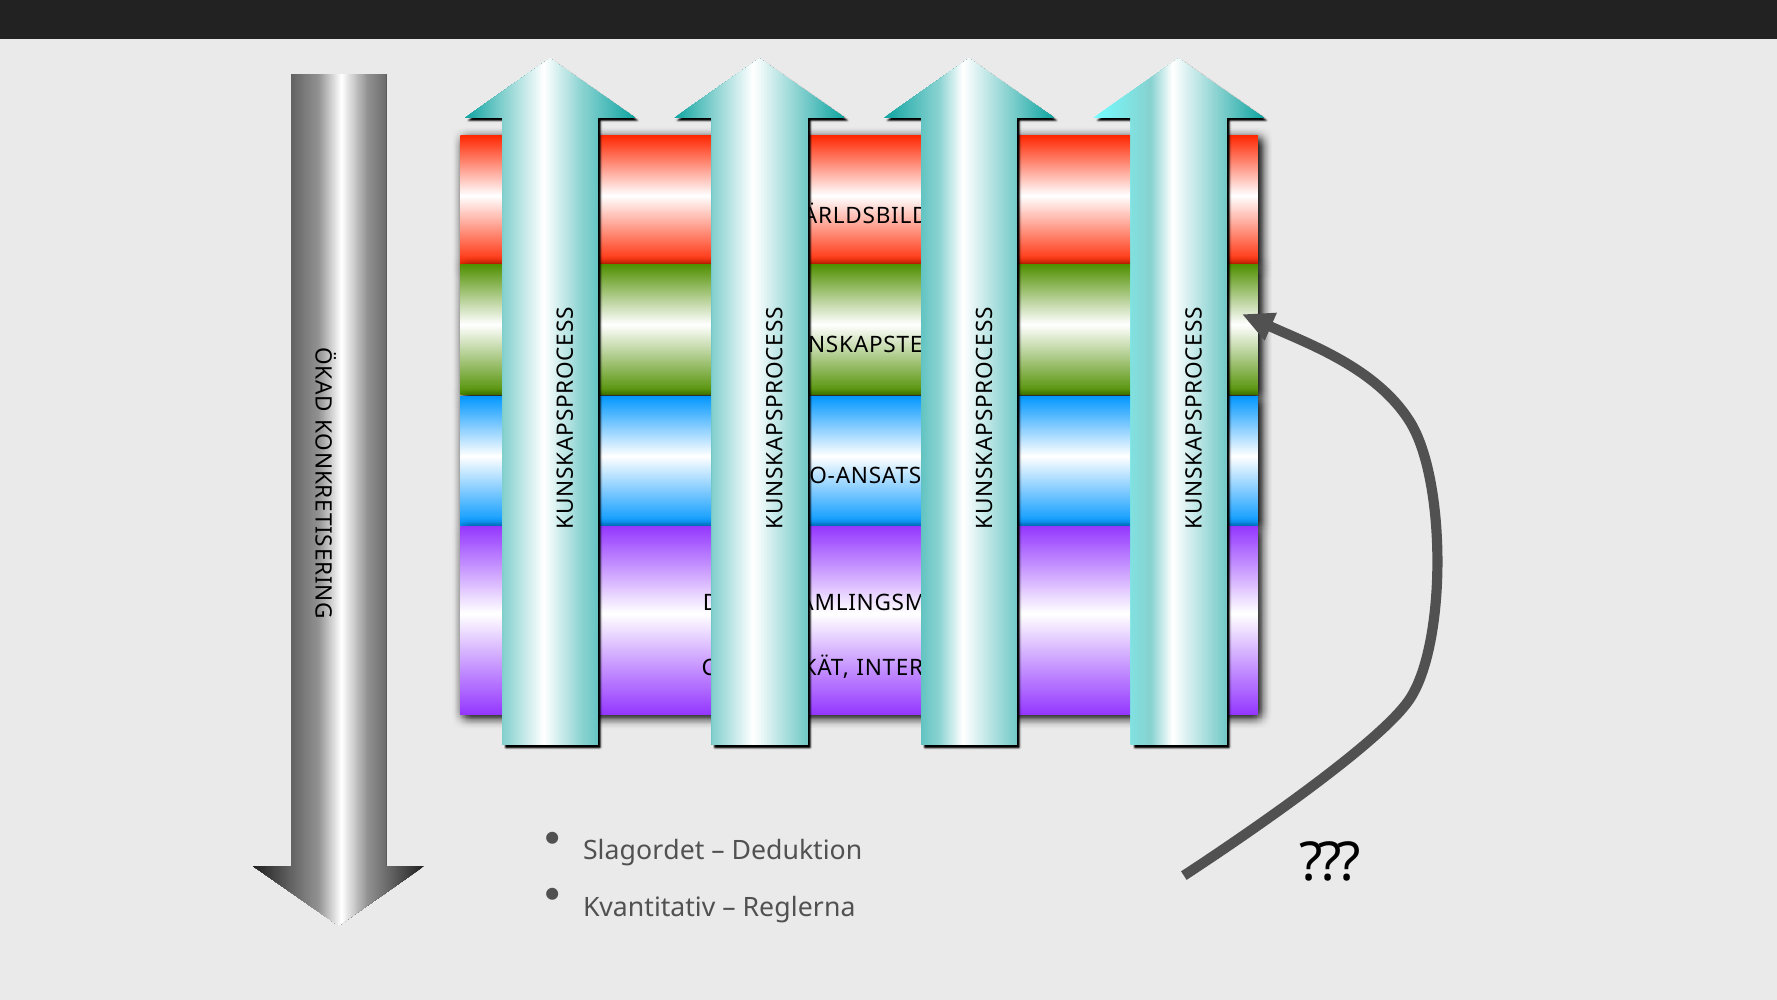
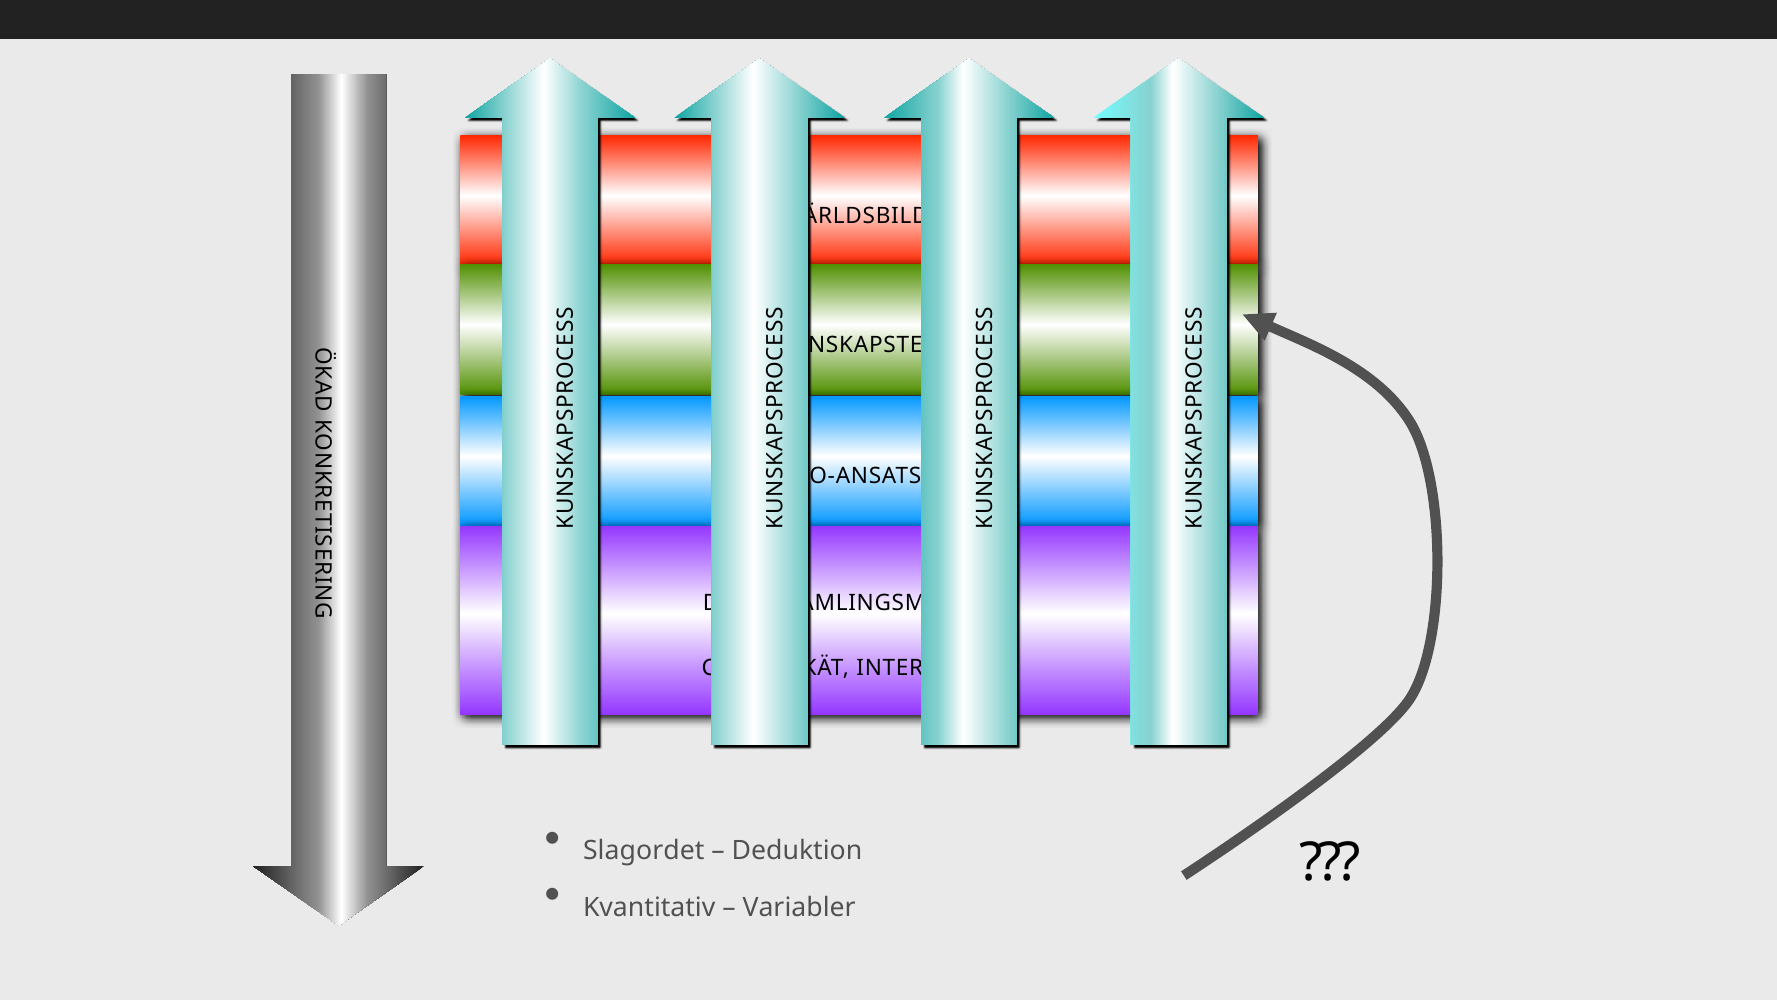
Reglerna: Reglerna -> Variabler
